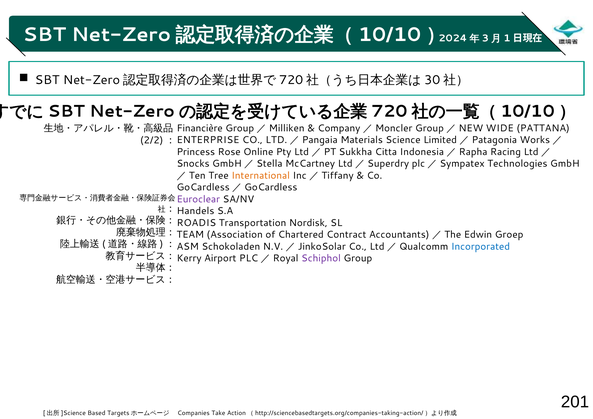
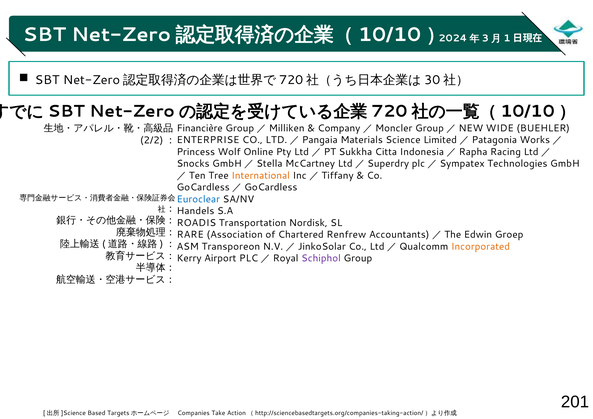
PATTANA: PATTANA -> BUEHLER
Rose: Rose -> Wolf
Euroclear colour: purple -> blue
TEAM: TEAM -> RARE
Contract: Contract -> Renfrew
Schokoladen: Schokoladen -> Transporeon
Incorporated colour: blue -> orange
